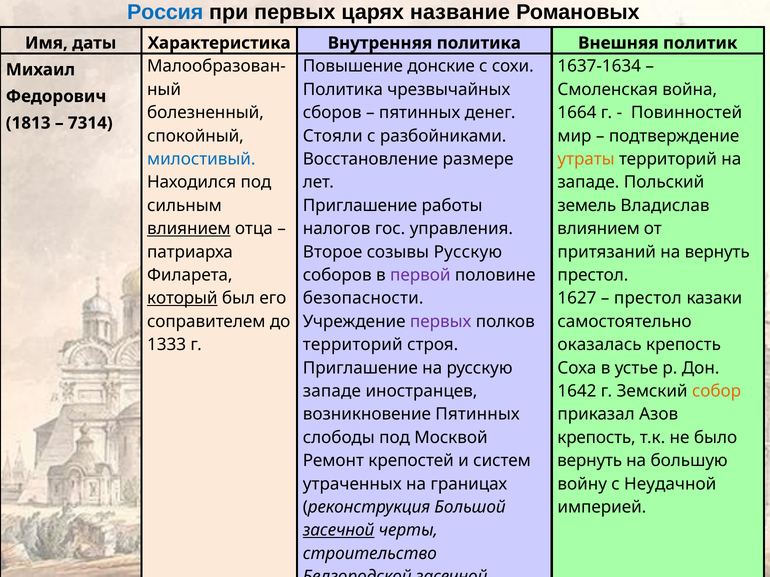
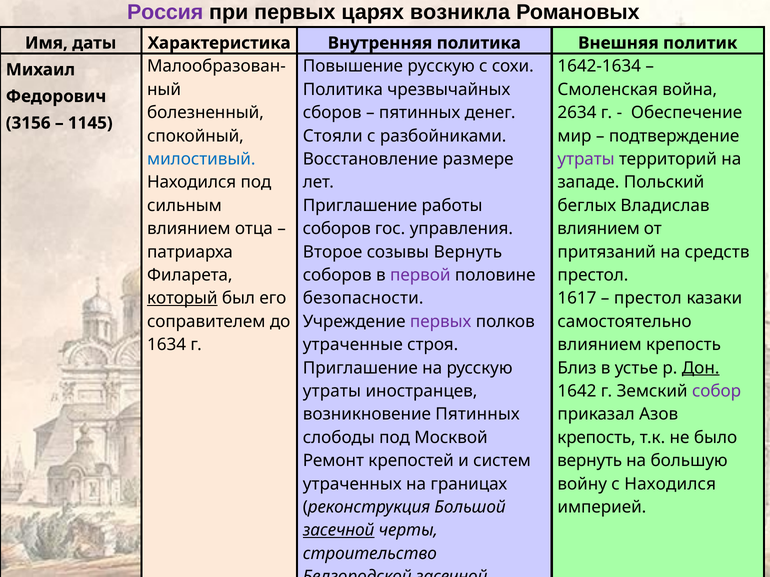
Россия colour: blue -> purple
название: название -> возникла
Повышение донские: донские -> русскую
1637-1634: 1637-1634 -> 1642-1634
1664: 1664 -> 2634
Повинностей: Повинностей -> Обеспечение
1813: 1813 -> 3156
7314: 7314 -> 1145
утраты at (586, 159) colour: orange -> purple
земель: земель -> беглых
влиянием at (189, 229) underline: present -> none
налогов at (337, 229): налогов -> соборов
созывы Русскую: Русскую -> Вернуть
на вернуть: вернуть -> средств
1627: 1627 -> 1617
1333: 1333 -> 1634
территорий at (353, 345): территорий -> утраченные
оказалась at (600, 345): оказалась -> влиянием
Соха: Соха -> Близ
Дон underline: none -> present
западе at (332, 391): западе -> утраты
собор colour: orange -> purple
с Неудачной: Неудачной -> Находился
